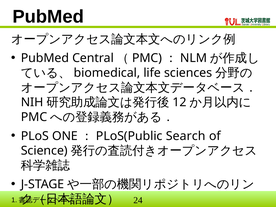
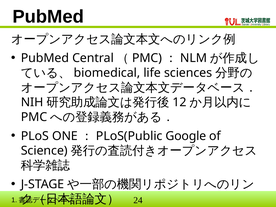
Search: Search -> Google
